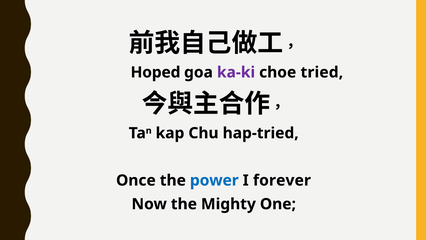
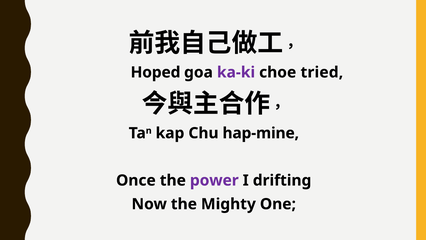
hap-tried: hap-tried -> hap-mine
power colour: blue -> purple
forever: forever -> drifting
